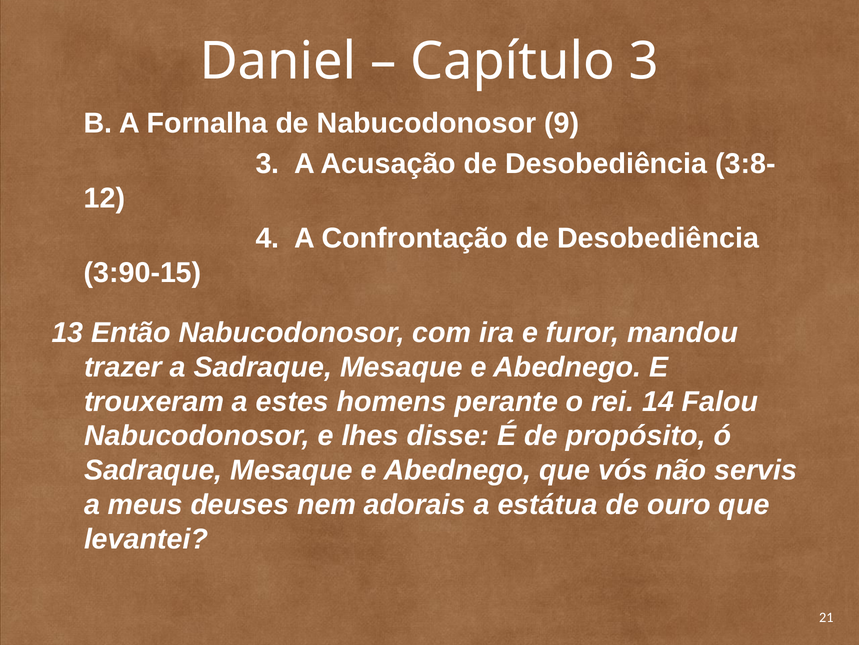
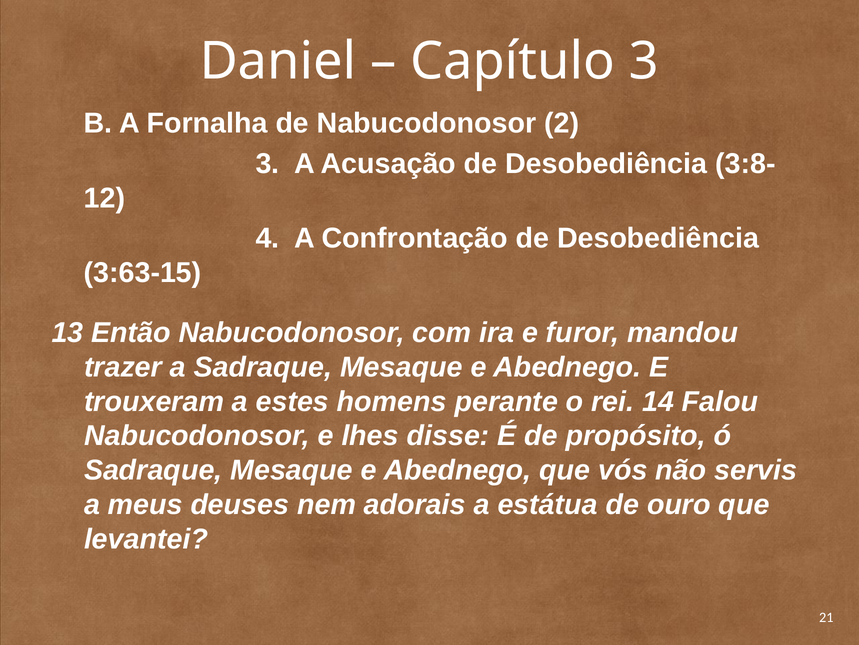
9: 9 -> 2
3:90-15: 3:90-15 -> 3:63-15
